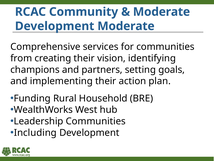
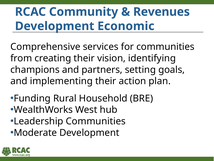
Moderate at (162, 12): Moderate -> Revenues
Development Moderate: Moderate -> Economic
Including: Including -> Moderate
